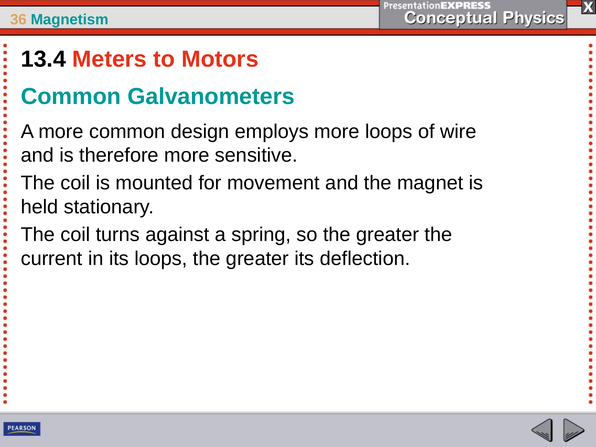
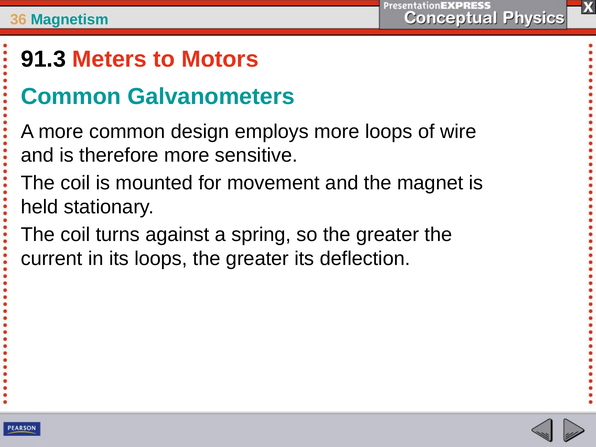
13.4: 13.4 -> 91.3
